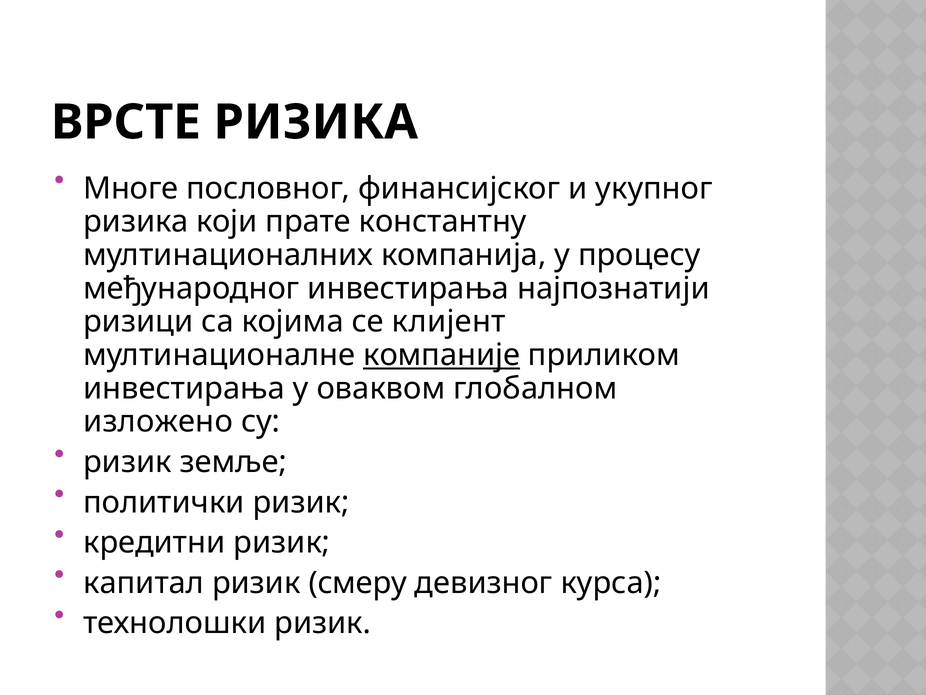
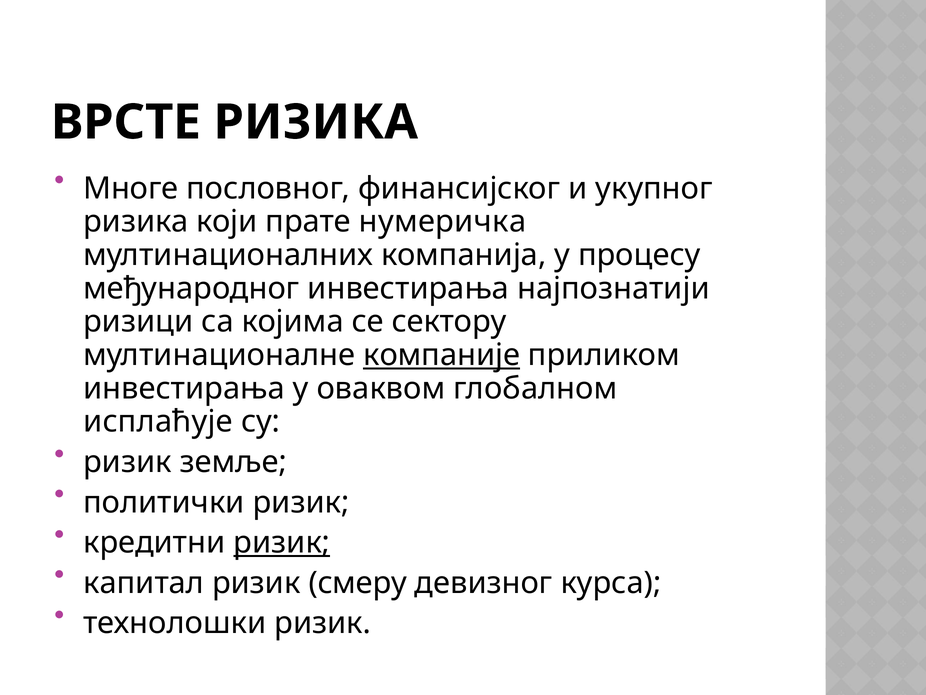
константну: константну -> нумеричка
клијент: клијент -> сектору
изложено: изложено -> исплаћује
ризик at (282, 542) underline: none -> present
